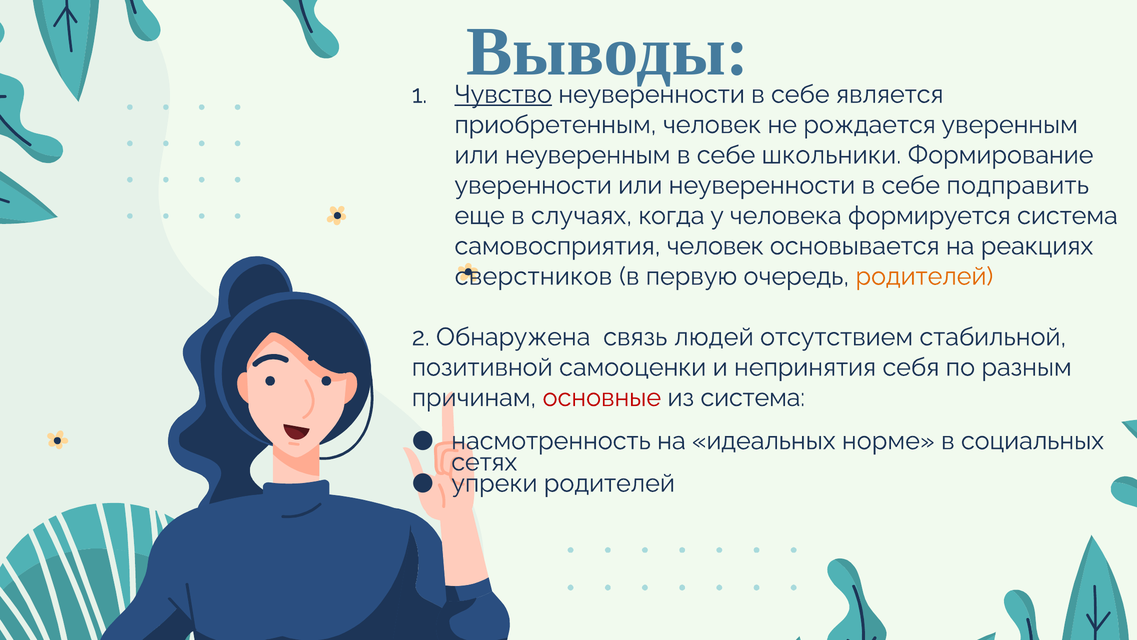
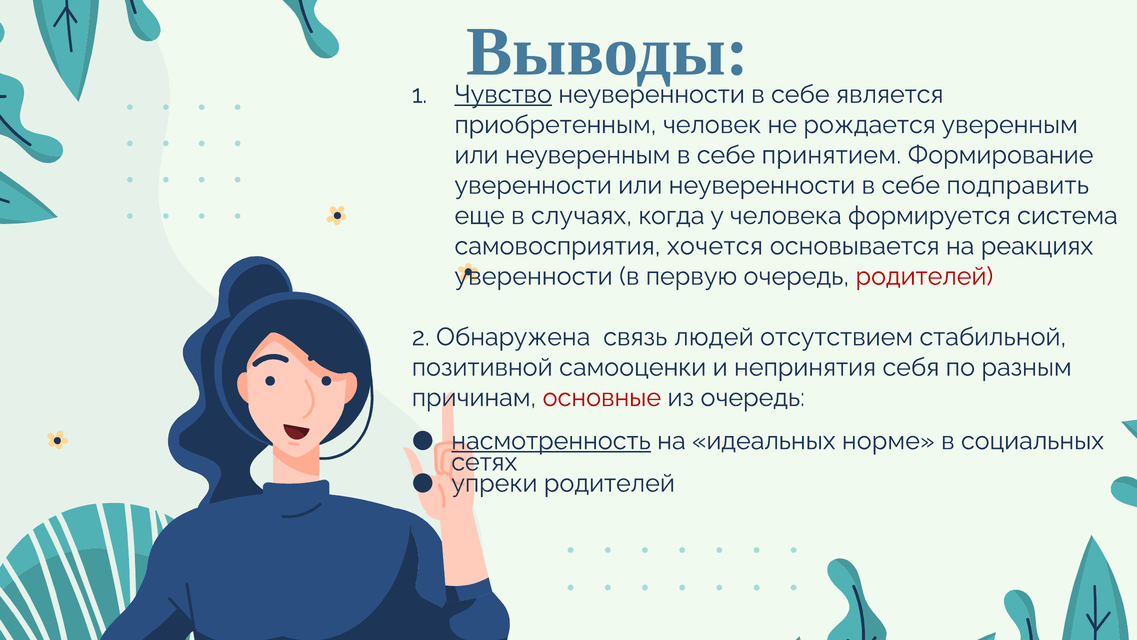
школьники: школьники -> принятием
самовосприятия человек: человек -> хочется
сверстников at (533, 276): сверстников -> уверенности
родителей at (924, 276) colour: orange -> red
из система: система -> очередь
насмотренность underline: none -> present
